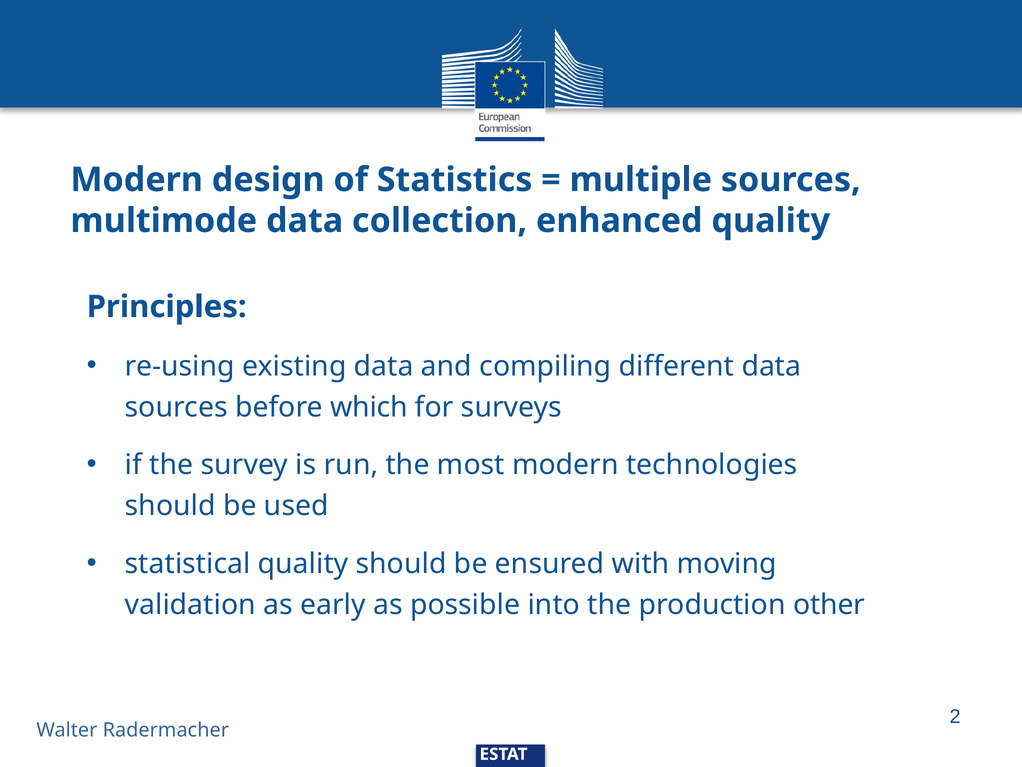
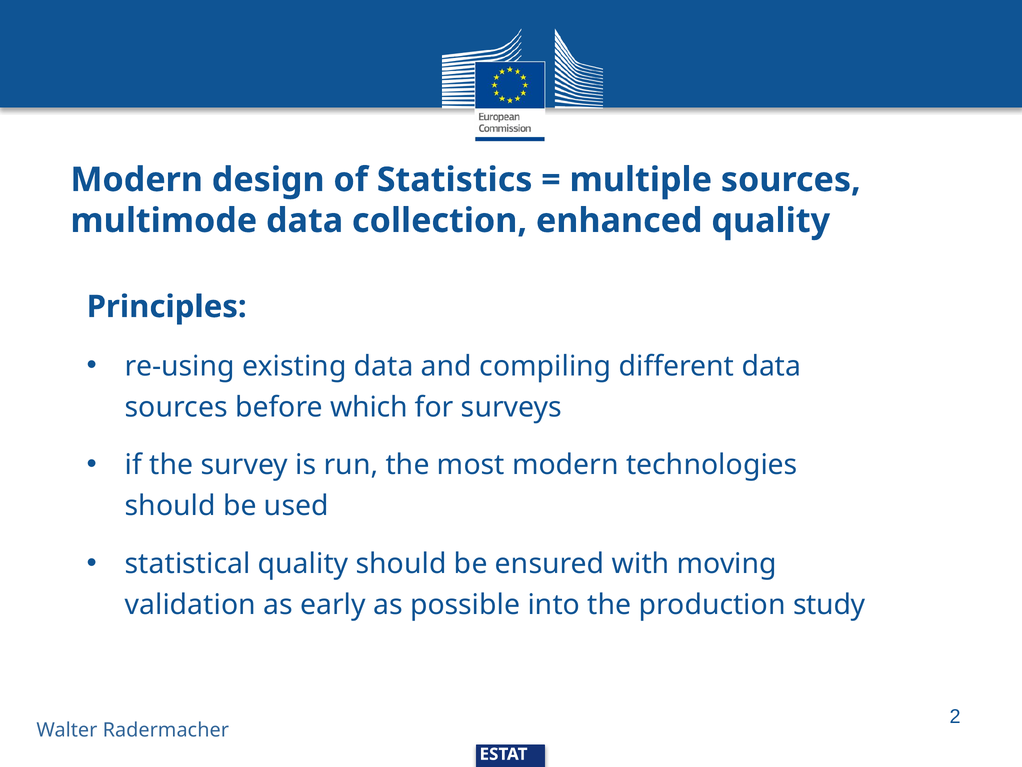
other: other -> study
